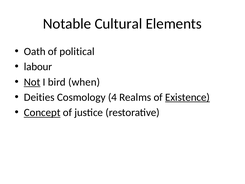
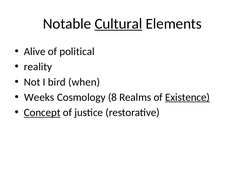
Cultural underline: none -> present
Oath: Oath -> Alive
labour: labour -> reality
Not underline: present -> none
Deities: Deities -> Weeks
4: 4 -> 8
